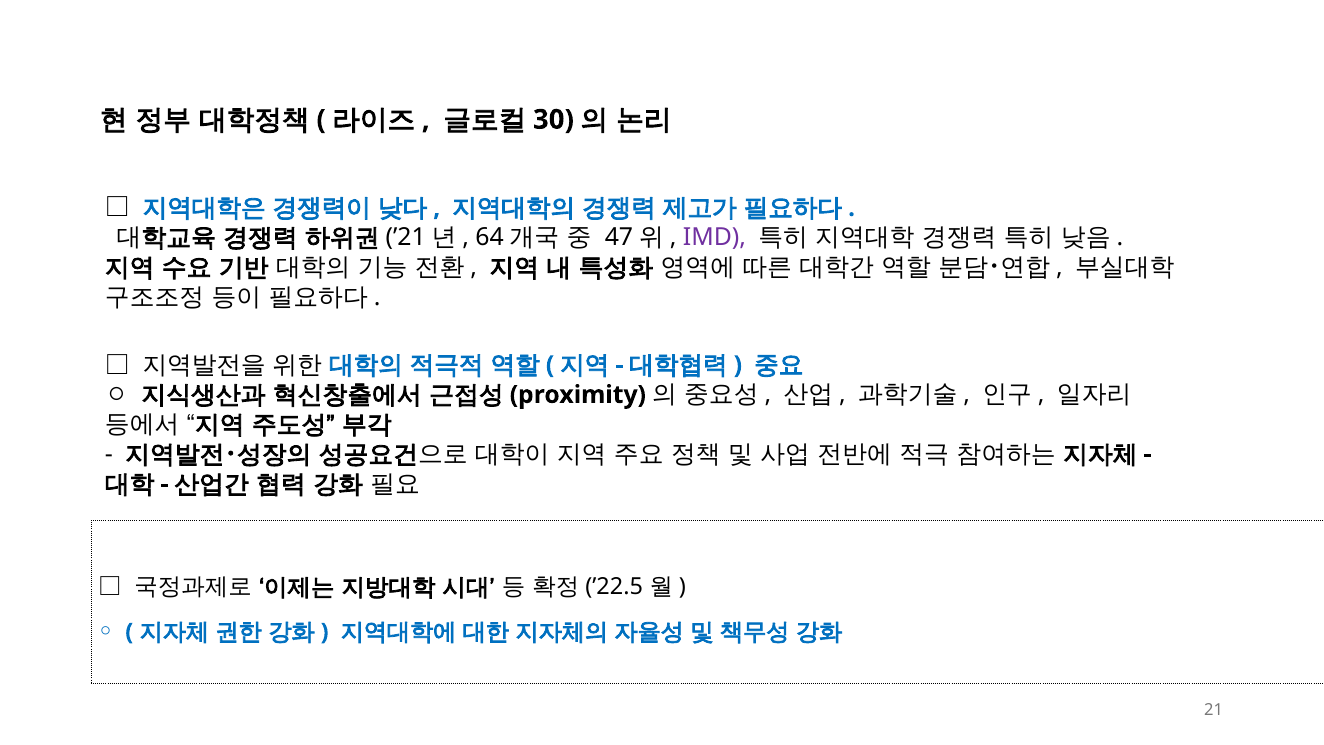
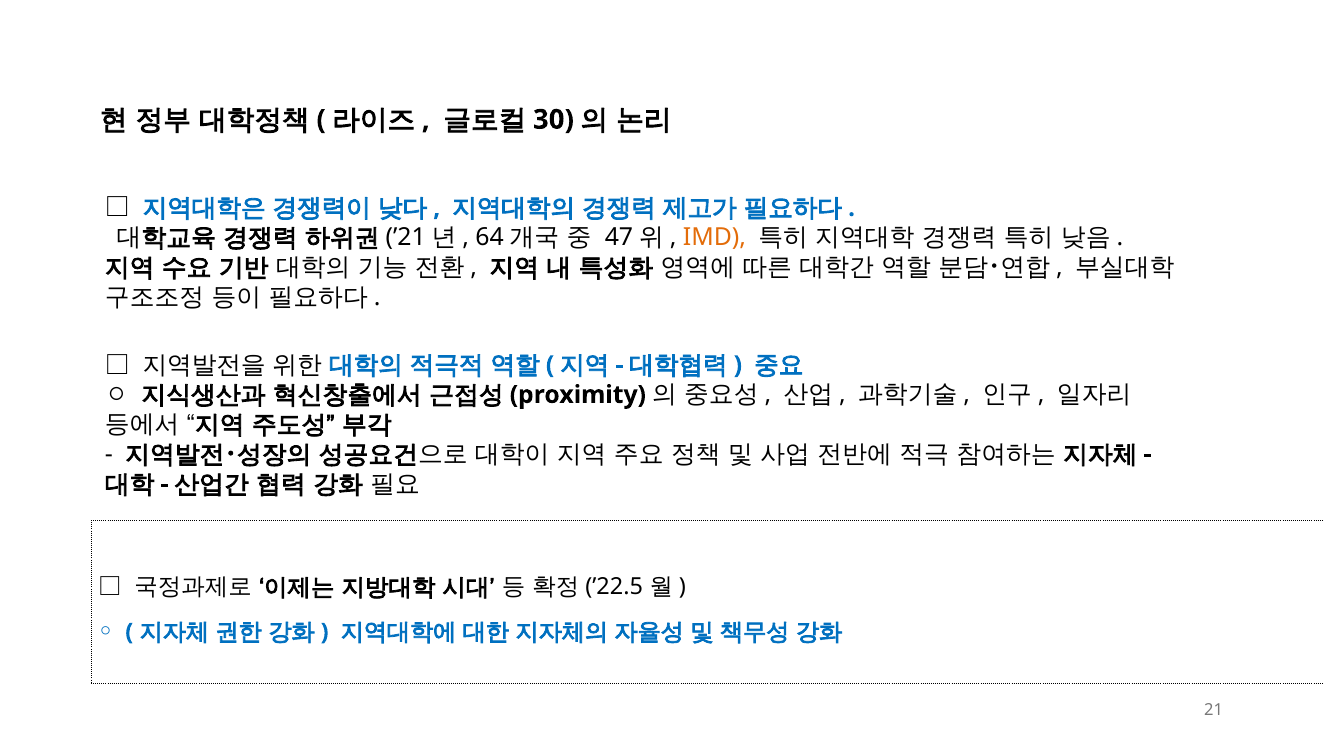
IMD colour: purple -> orange
